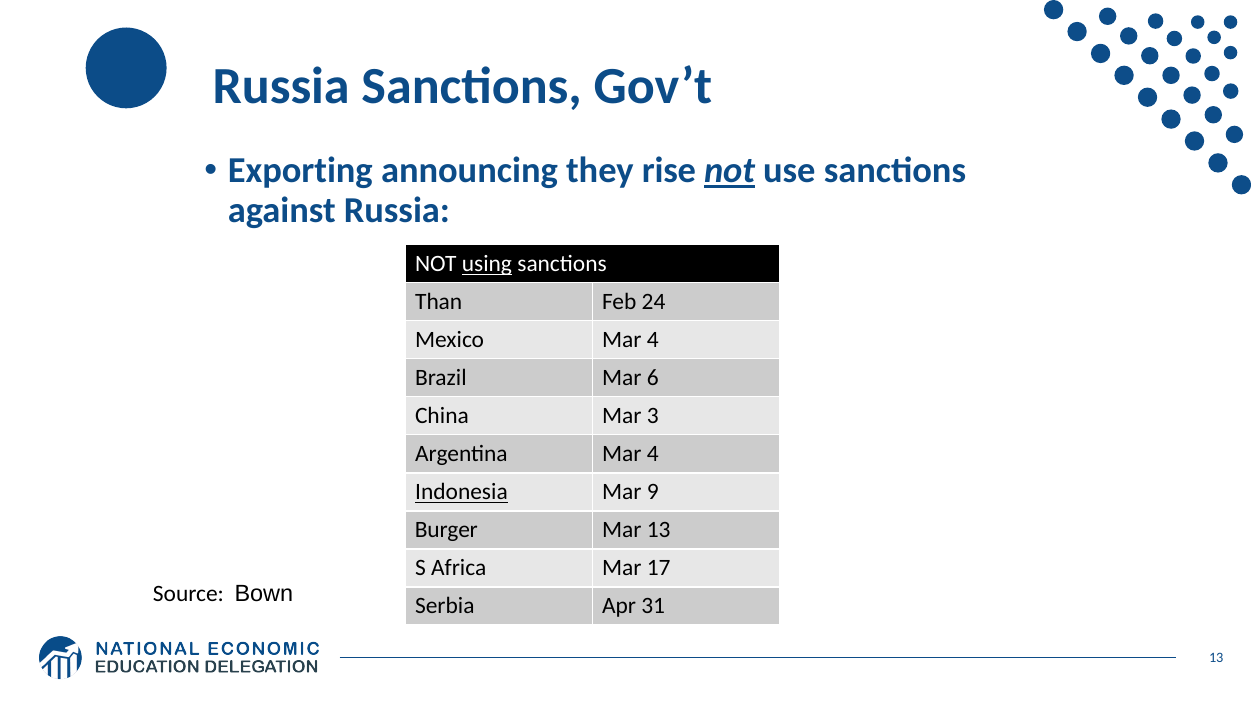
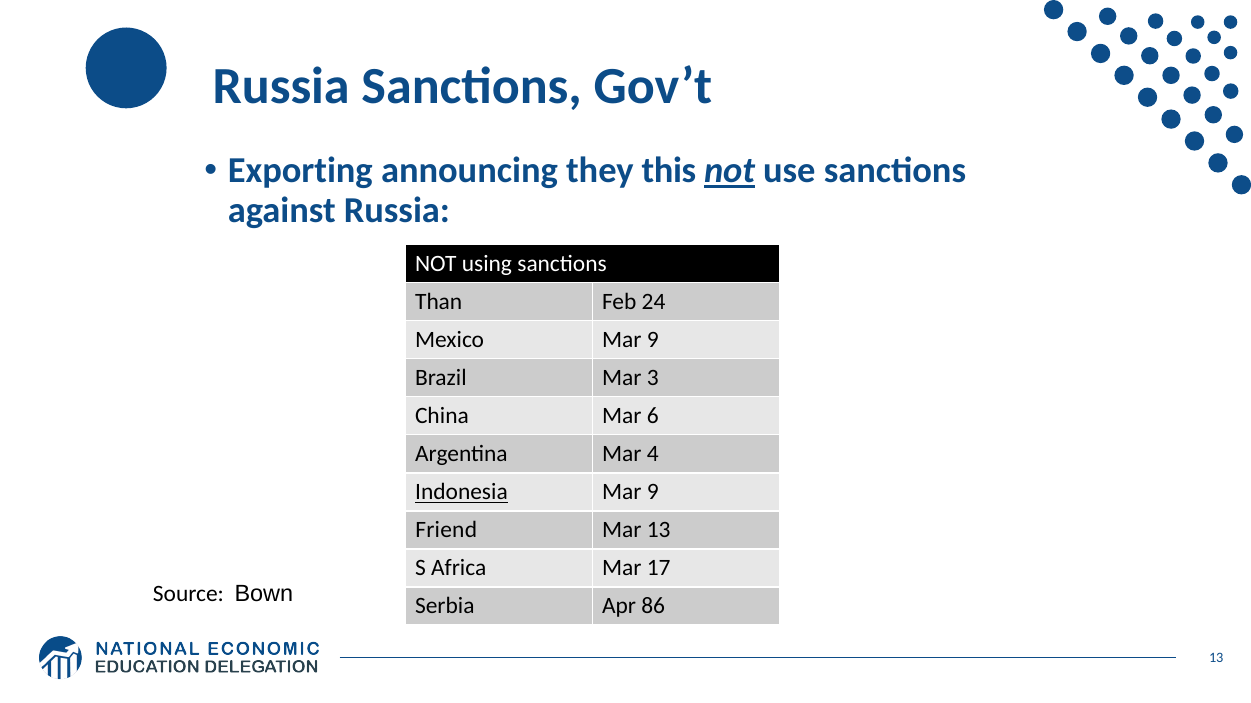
rise: rise -> this
using underline: present -> none
Mexico Mar 4: 4 -> 9
6: 6 -> 3
3: 3 -> 6
Burger: Burger -> Friend
31: 31 -> 86
